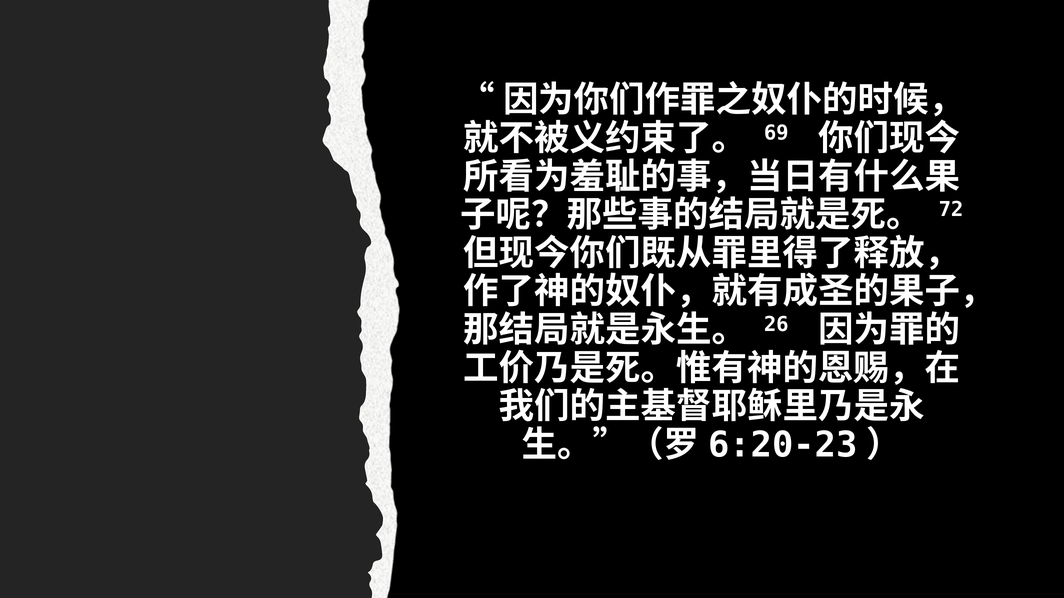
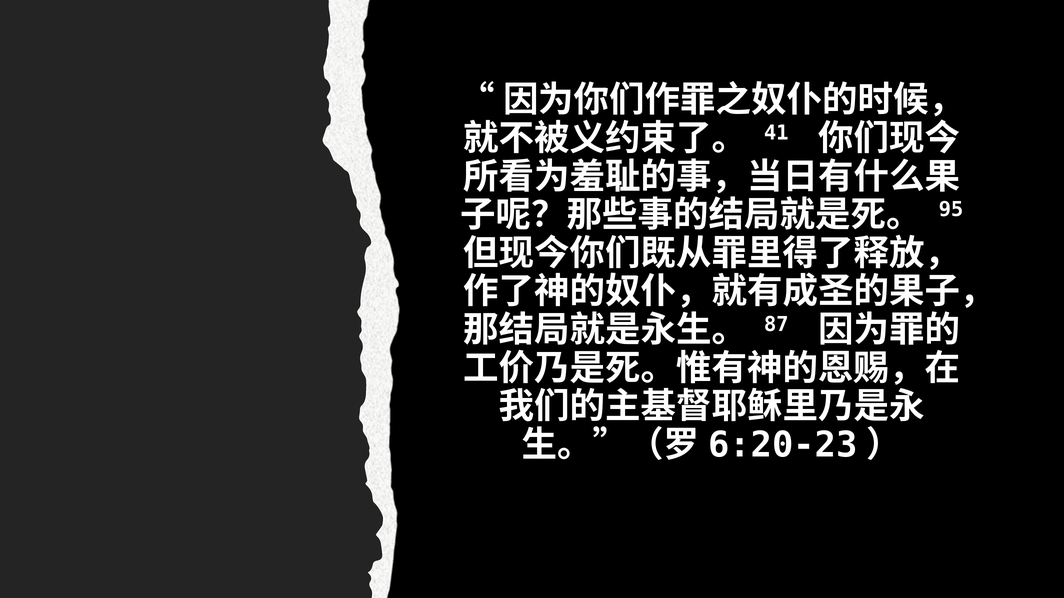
69: 69 -> 41
72: 72 -> 95
26: 26 -> 87
